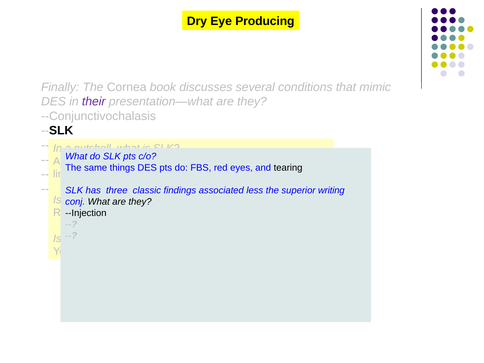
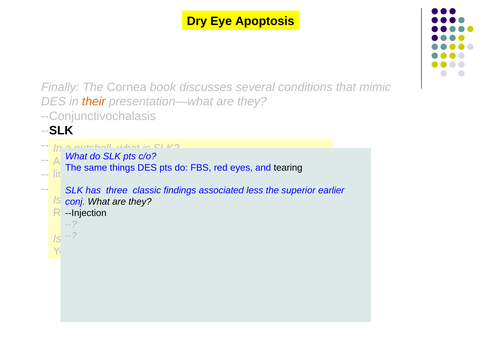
Producing: Producing -> Apoptosis
their colour: purple -> orange
writing: writing -> earlier
